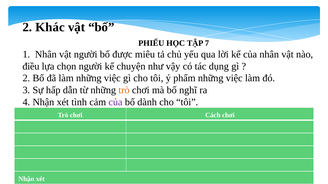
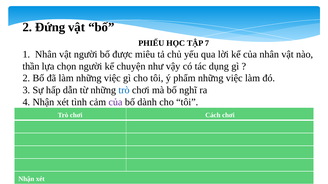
Khác: Khác -> Đứng
điều: điều -> thần
trò at (124, 90) colour: orange -> blue
